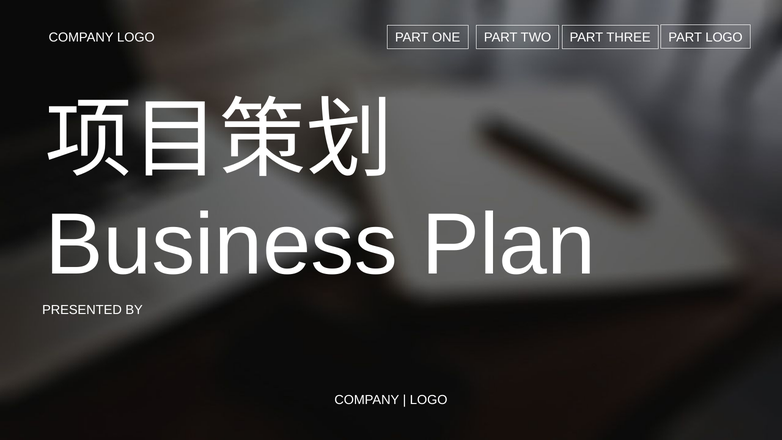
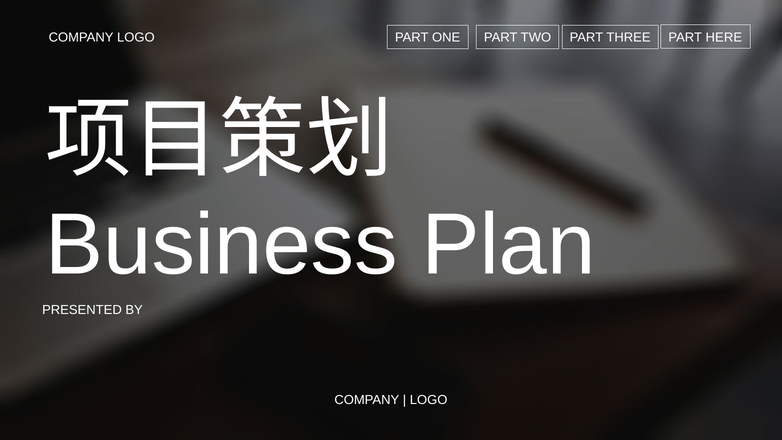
PART LOGO: LOGO -> HERE
